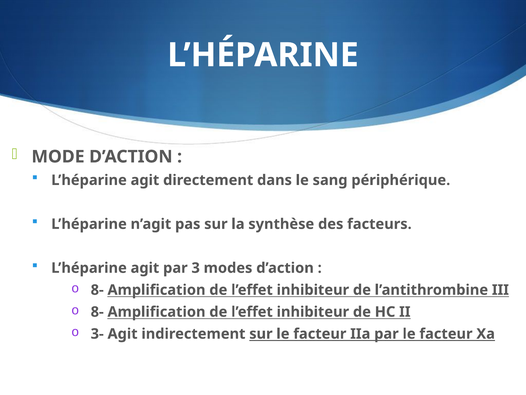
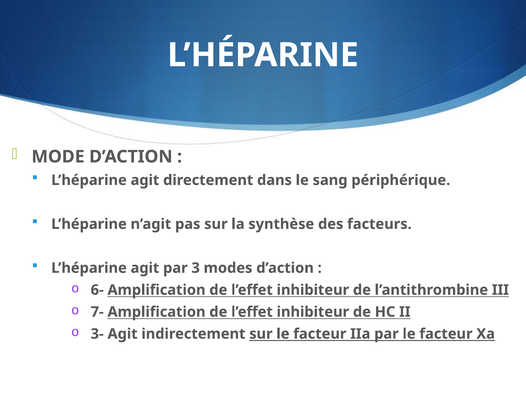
8- at (97, 290): 8- -> 6-
8- at (97, 312): 8- -> 7-
